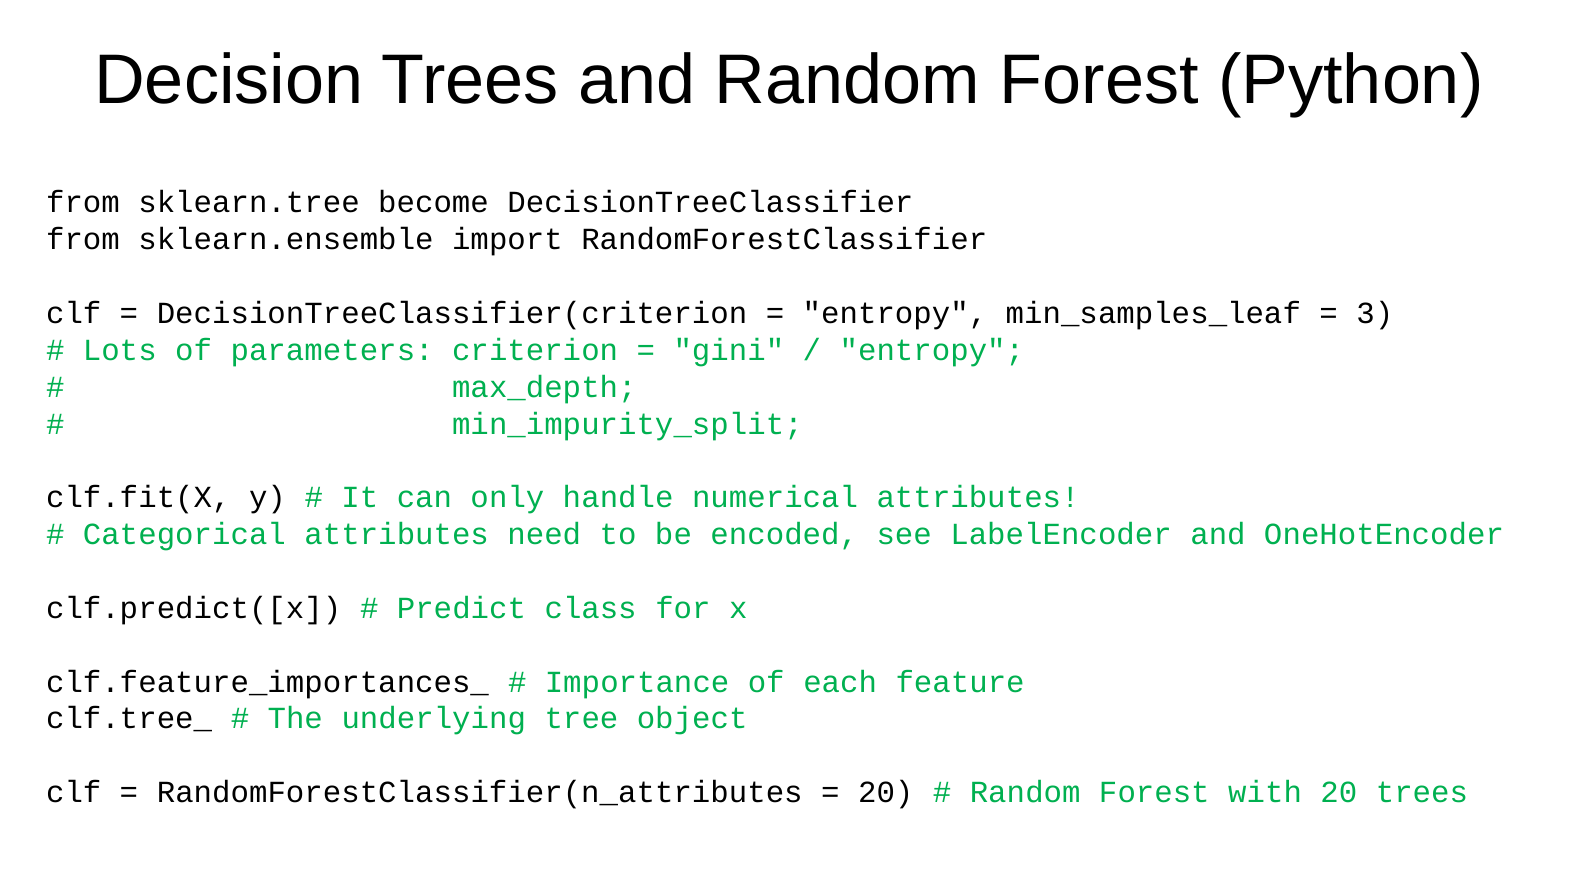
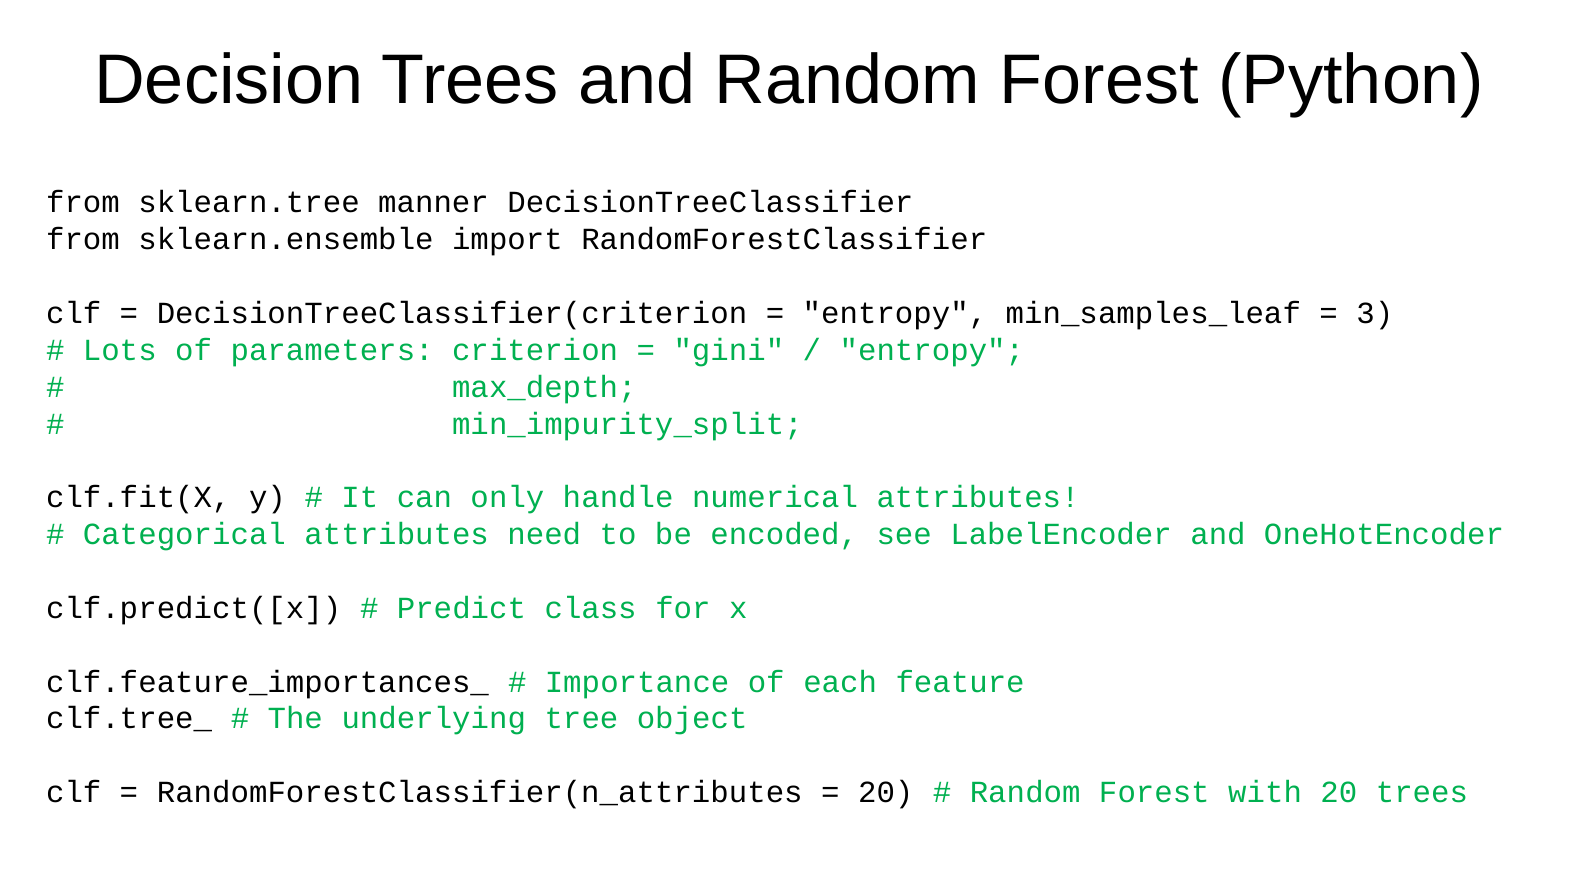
become: become -> manner
